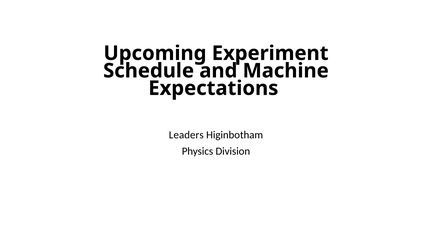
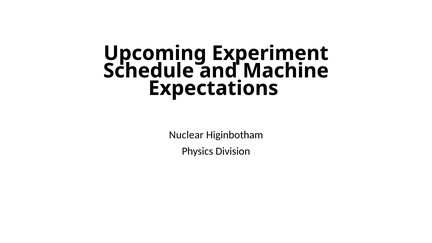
Leaders: Leaders -> Nuclear
